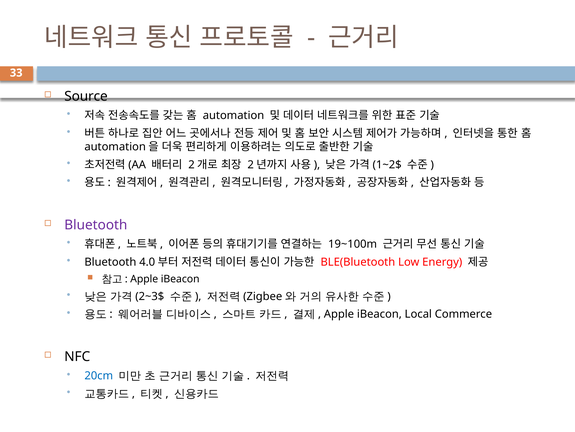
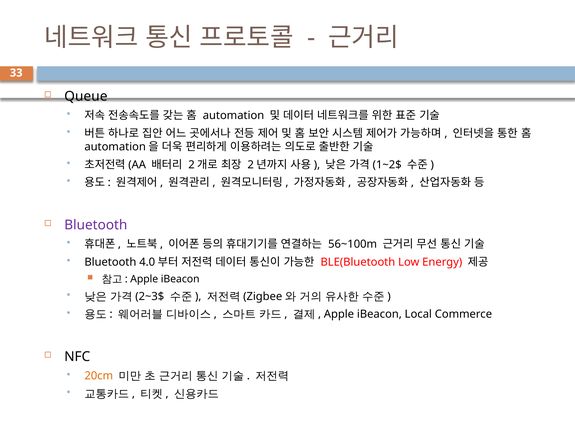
Source: Source -> Queue
19~100m: 19~100m -> 56~100m
20cm colour: blue -> orange
